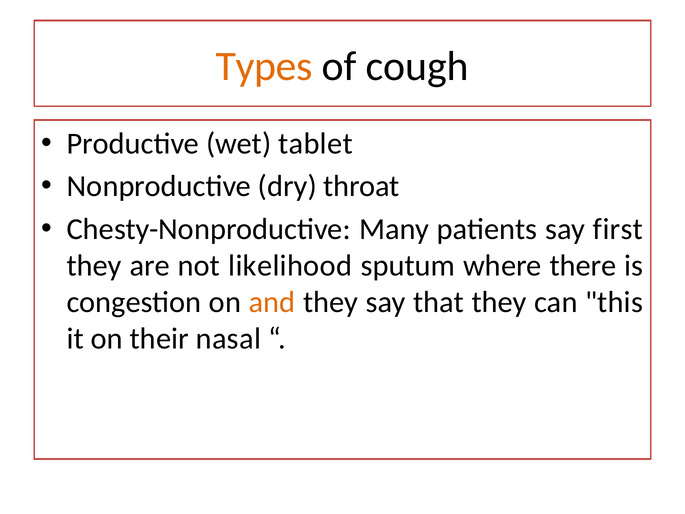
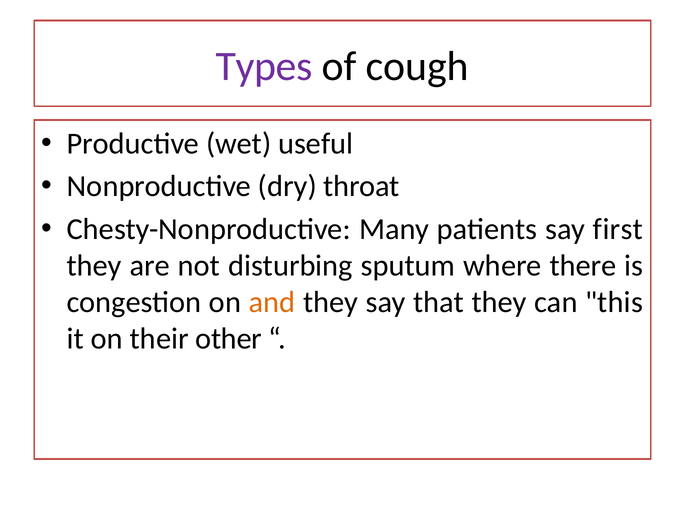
Types colour: orange -> purple
tablet: tablet -> useful
likelihood: likelihood -> disturbing
nasal: nasal -> other
